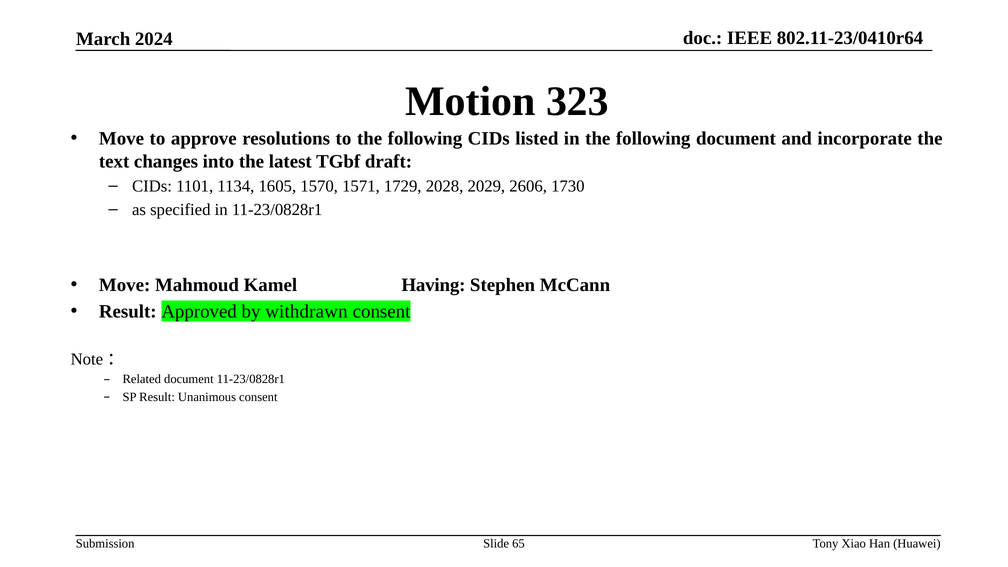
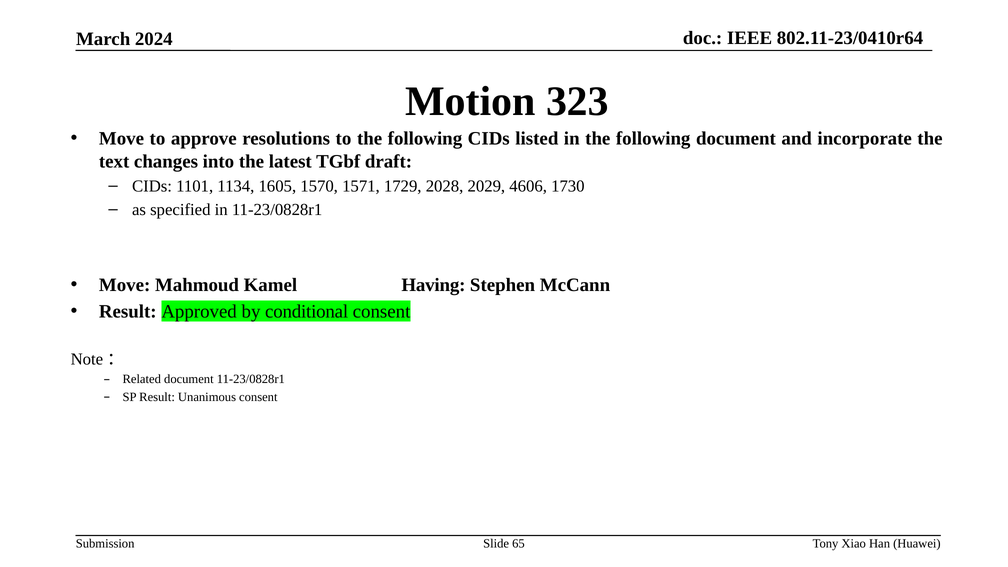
2606: 2606 -> 4606
withdrawn: withdrawn -> conditional
